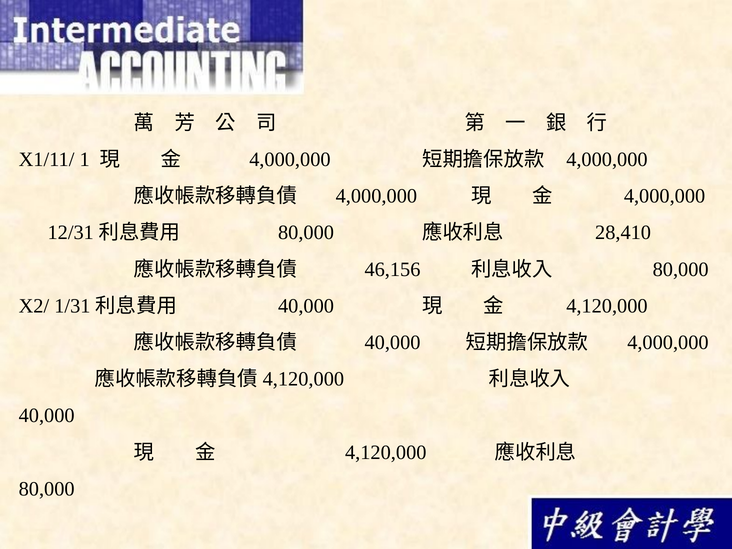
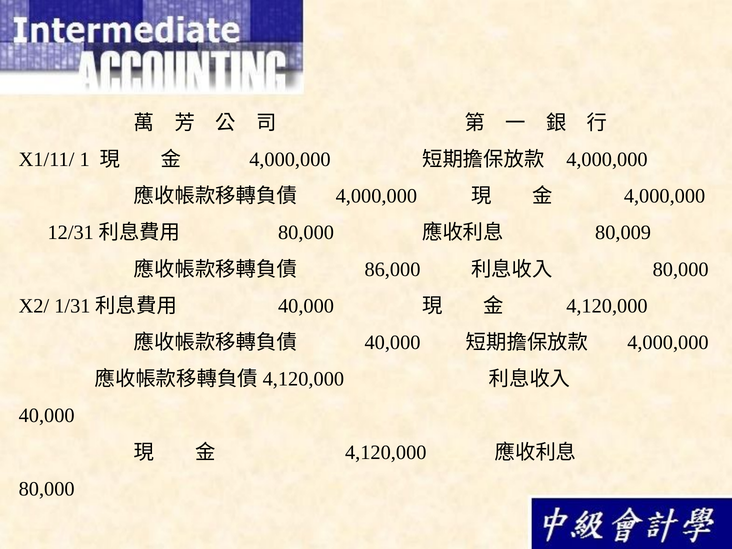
28,410: 28,410 -> 80,009
46,156: 46,156 -> 86,000
